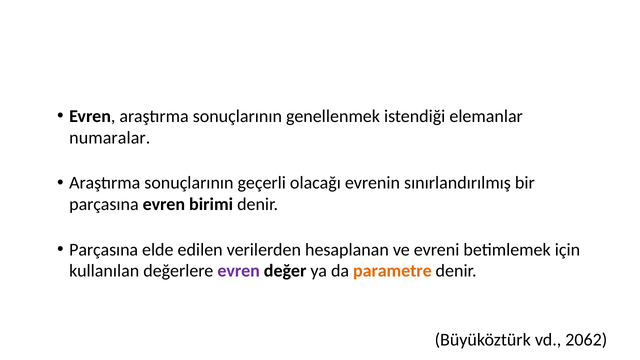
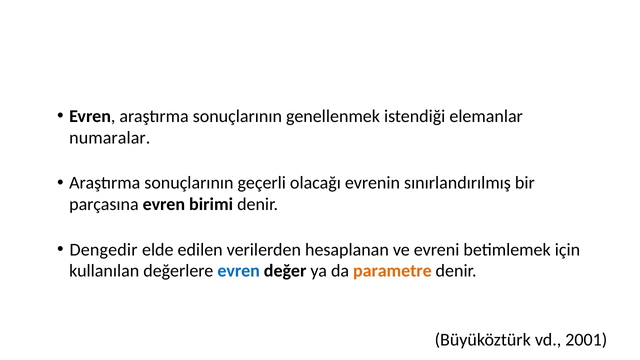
Parçasına at (104, 250): Parçasına -> Dengedir
evren at (239, 271) colour: purple -> blue
2062: 2062 -> 2001
